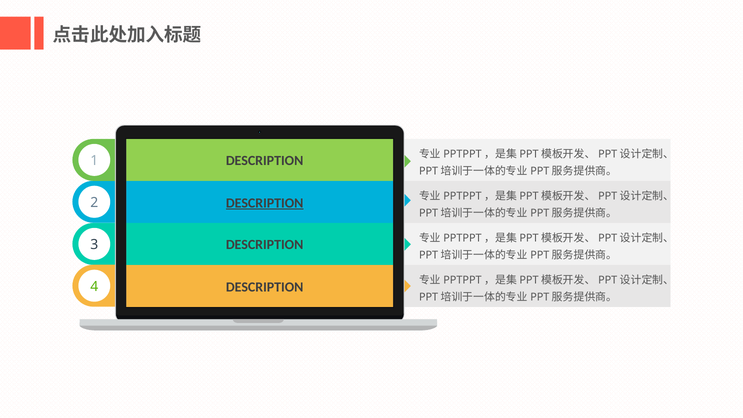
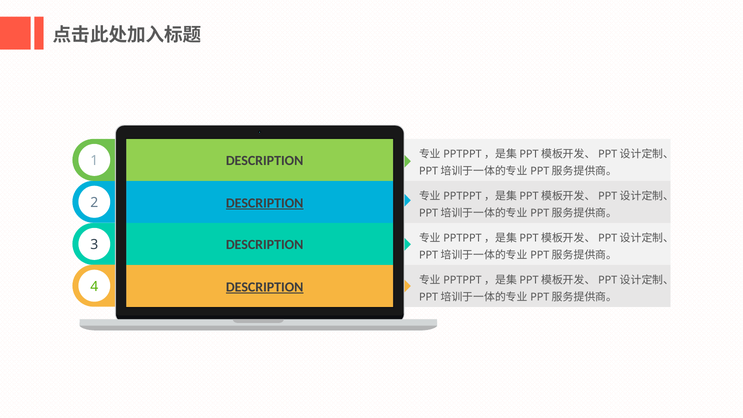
DESCRIPTION at (265, 287) underline: none -> present
